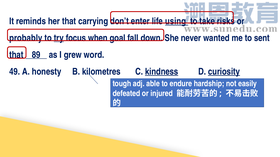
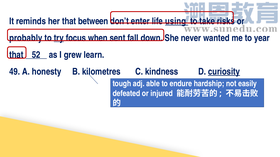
carrying: carrying -> between
goal: goal -> sent
sent: sent -> year
89: 89 -> 52
word: word -> learn
kindness underline: present -> none
